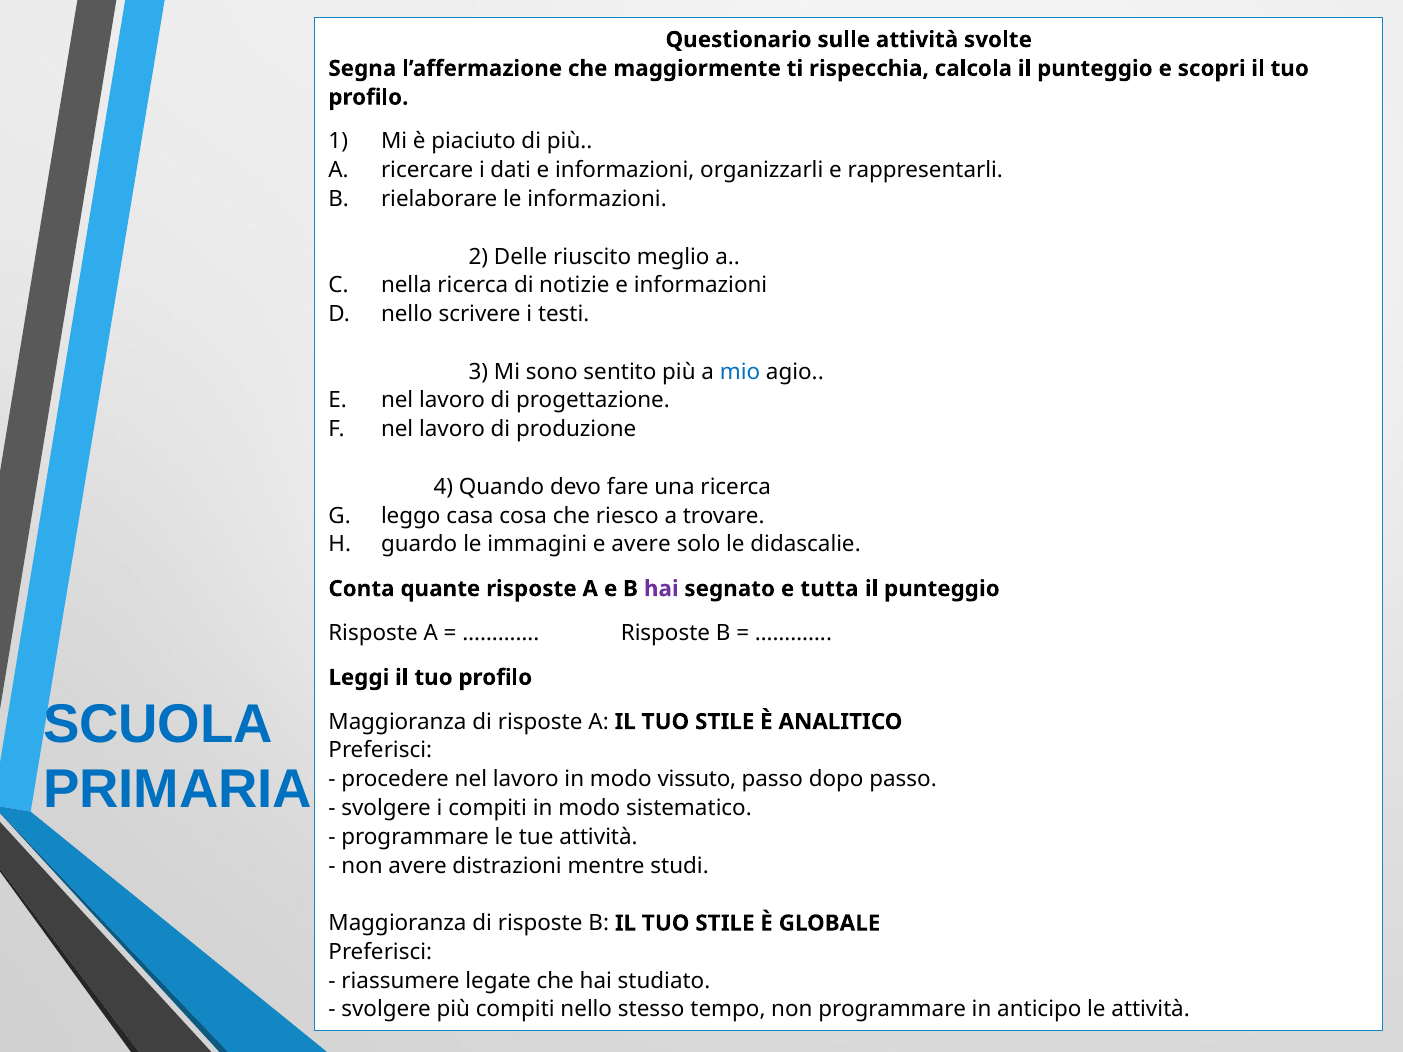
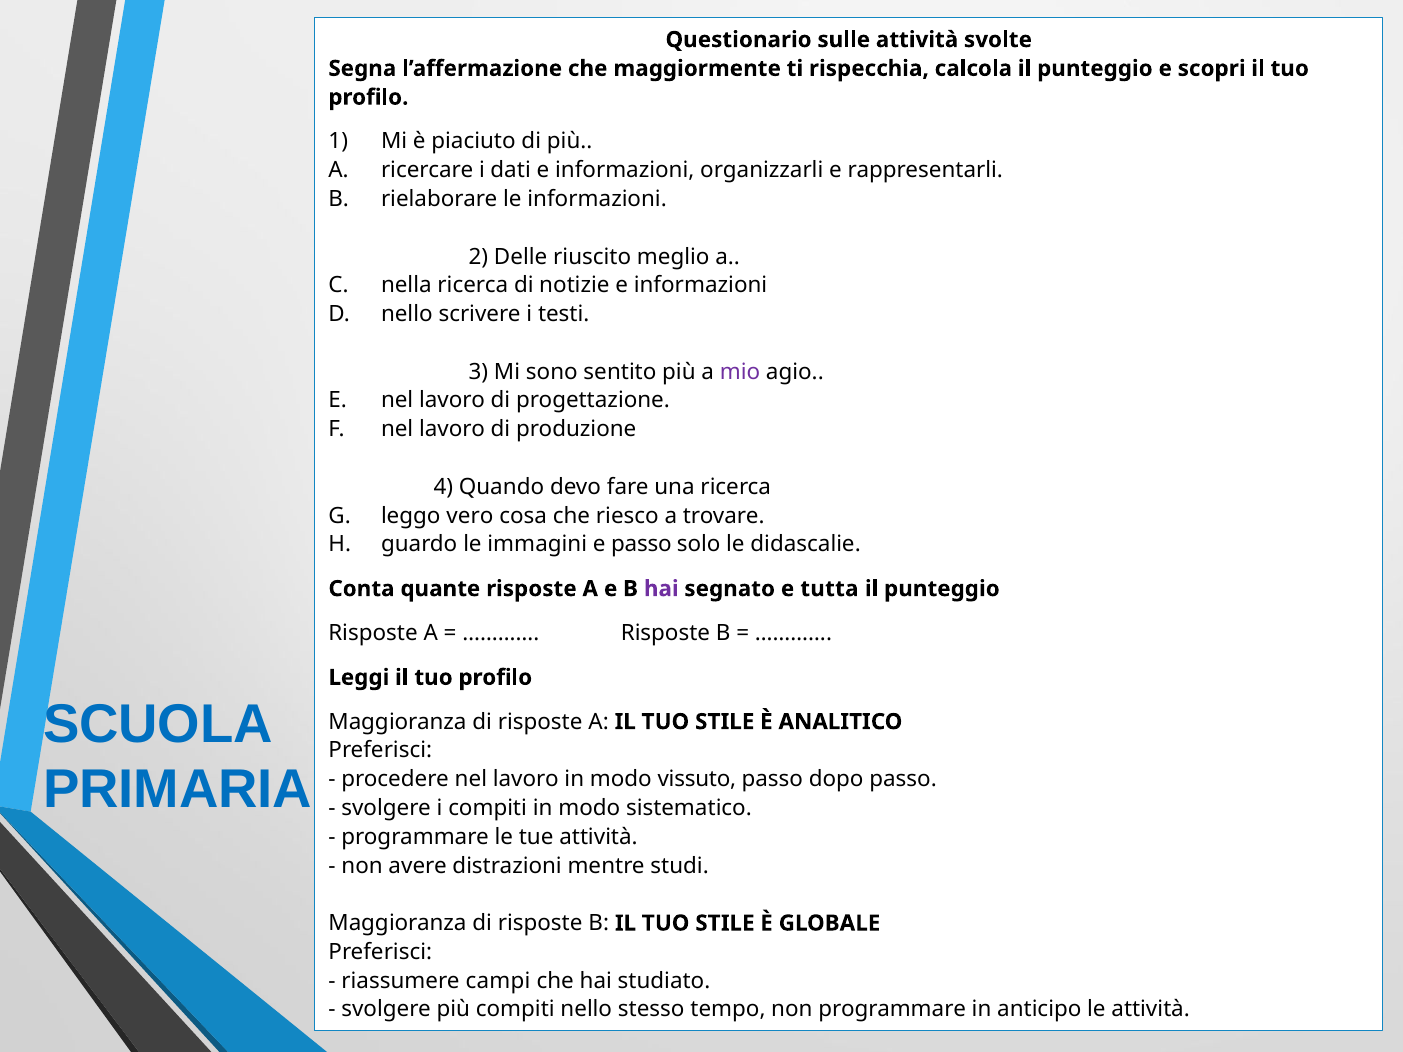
mio colour: blue -> purple
casa: casa -> vero
e avere: avere -> passo
legate: legate -> campi
